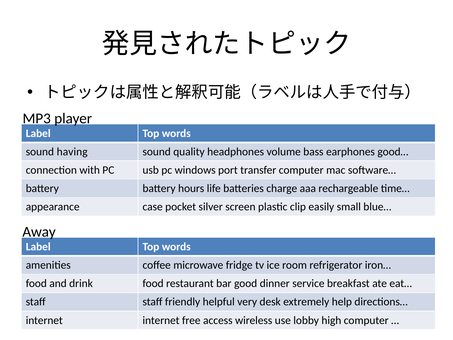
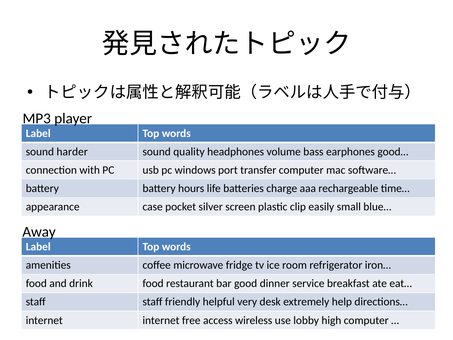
having: having -> harder
